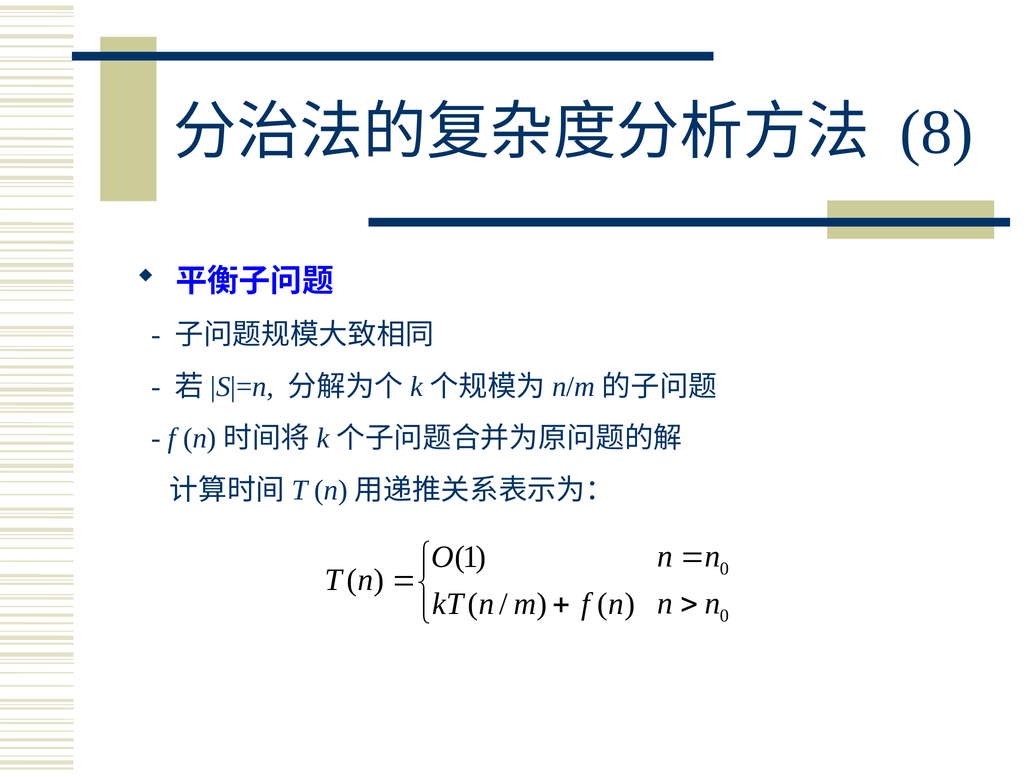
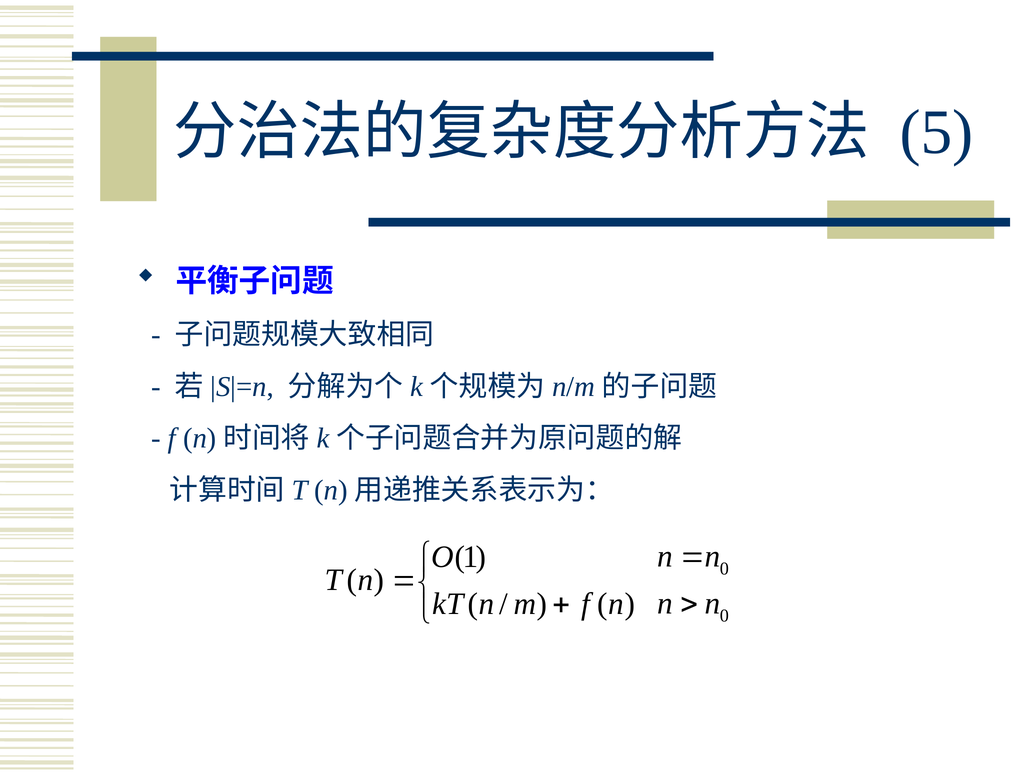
8: 8 -> 5
